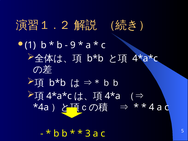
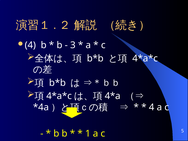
1 at (30, 45): 1 -> 4
9: 9 -> 3
3: 3 -> 1
